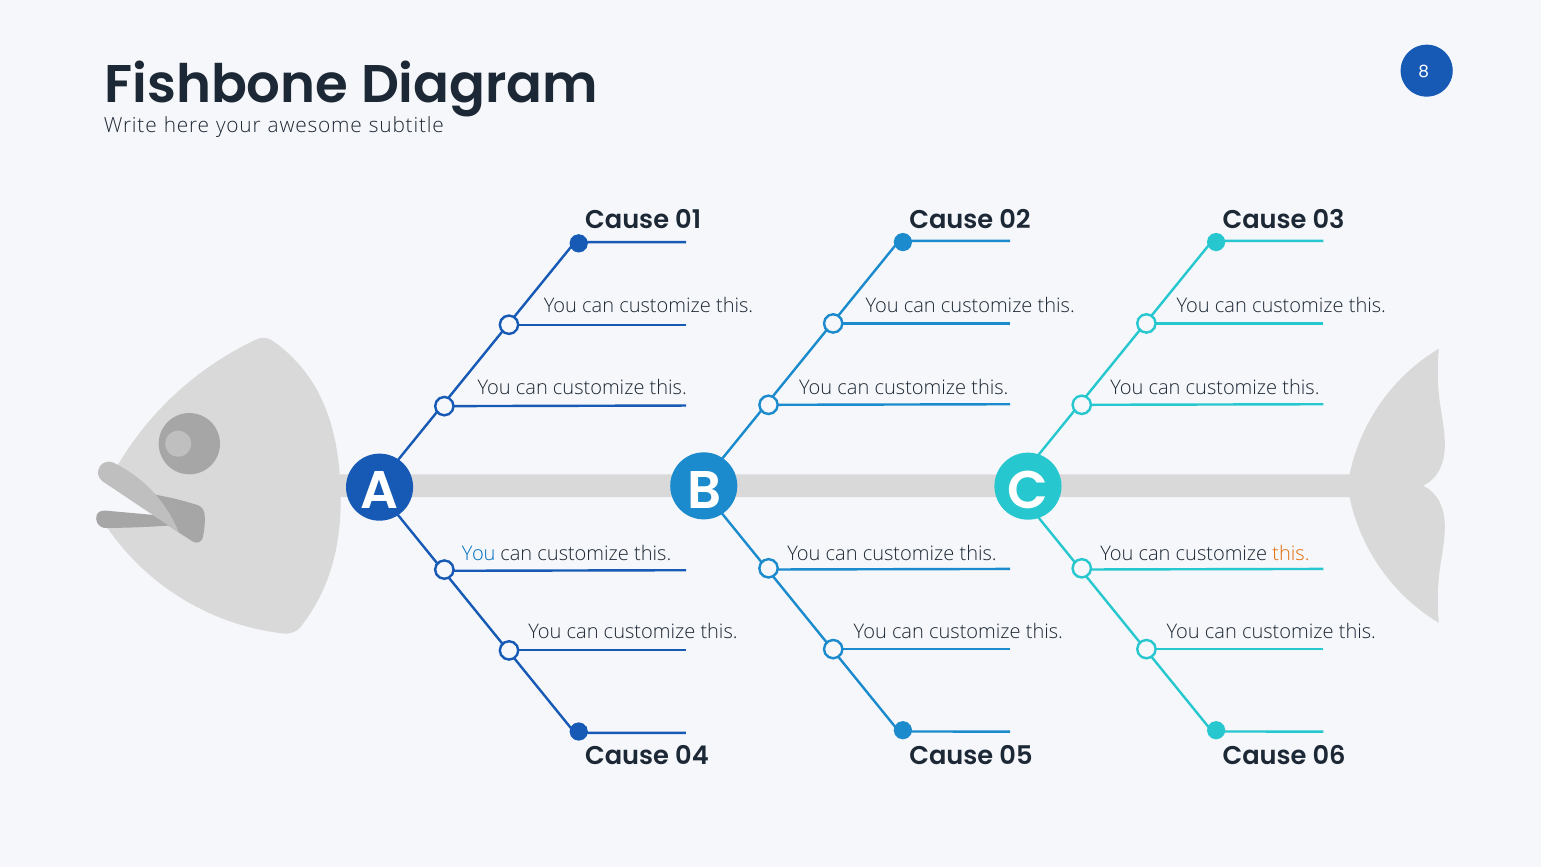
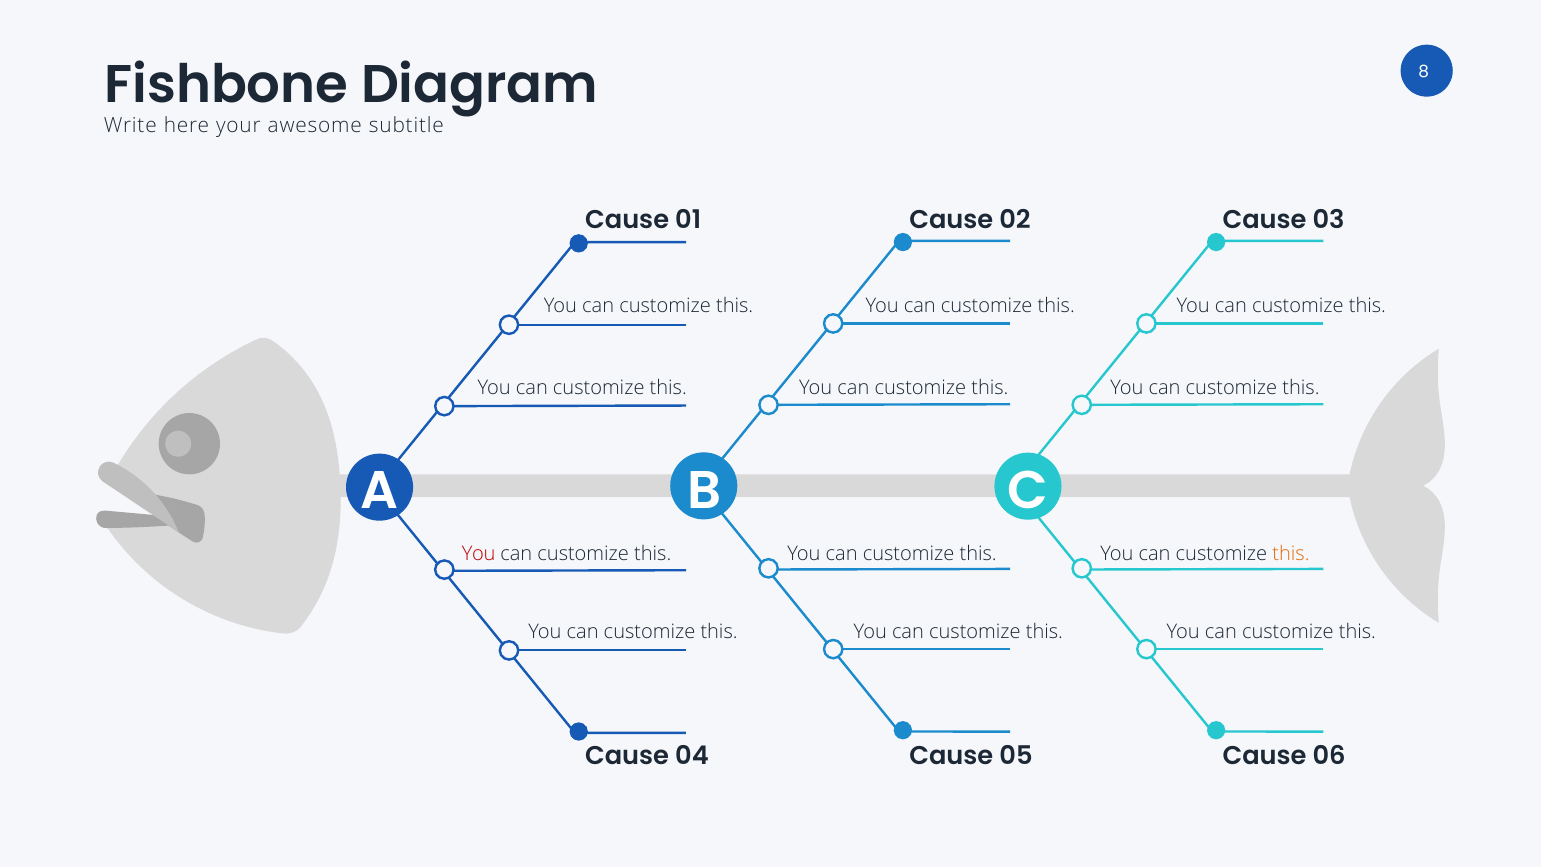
You at (479, 554) colour: blue -> red
